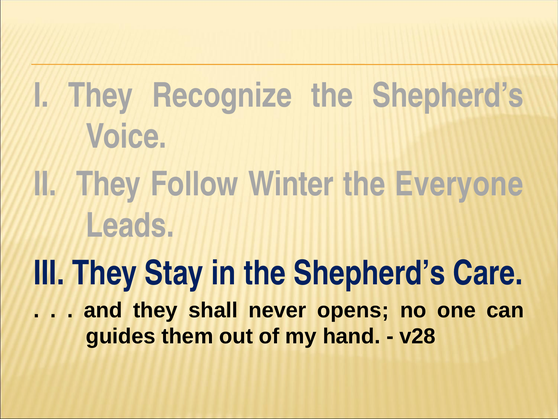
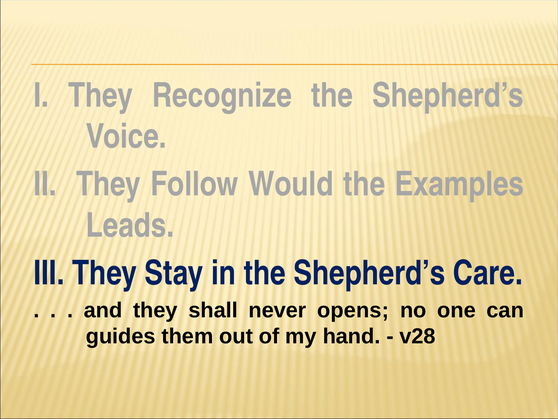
Winter: Winter -> Would
Everyone: Everyone -> Examples
